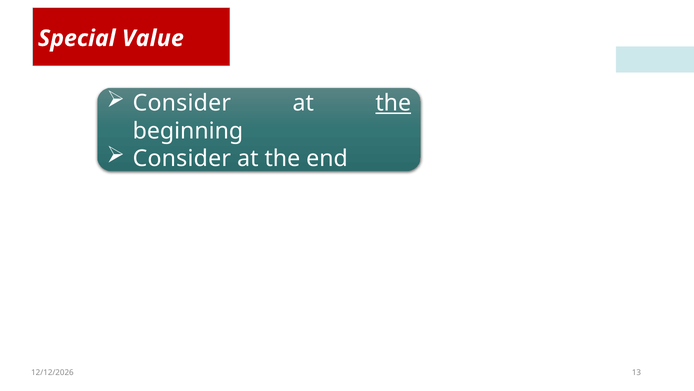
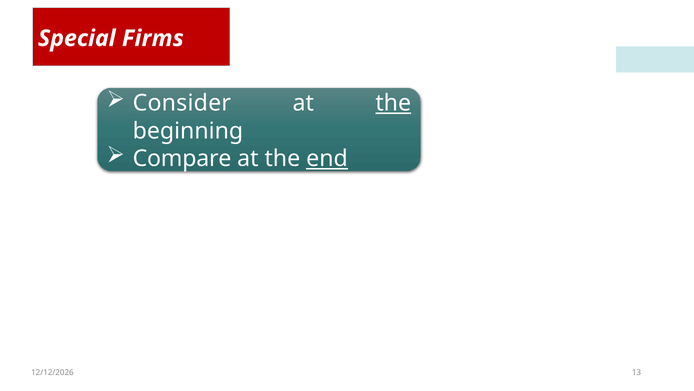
Value: Value -> Firms
Consider at (182, 158): Consider -> Compare
end underline: none -> present
